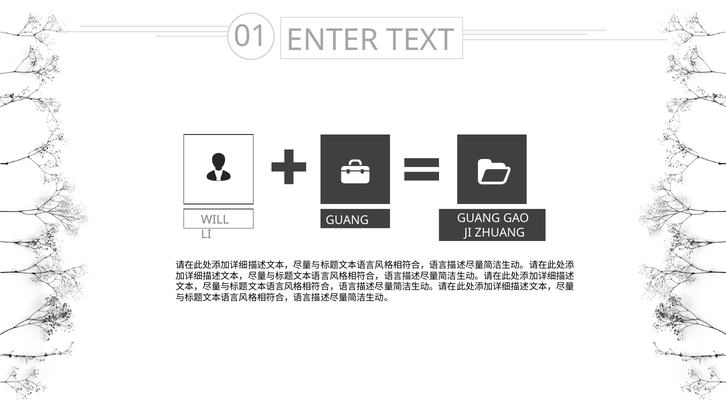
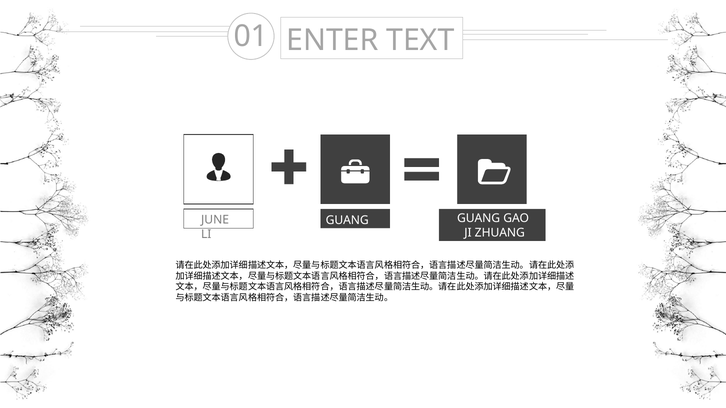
WILL: WILL -> JUNE
